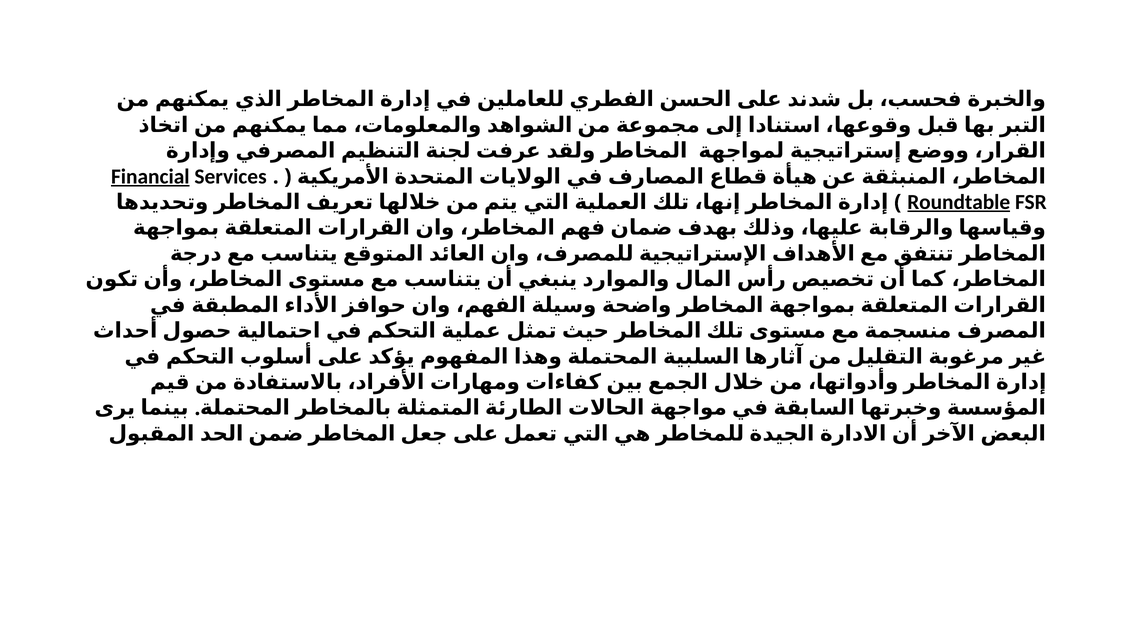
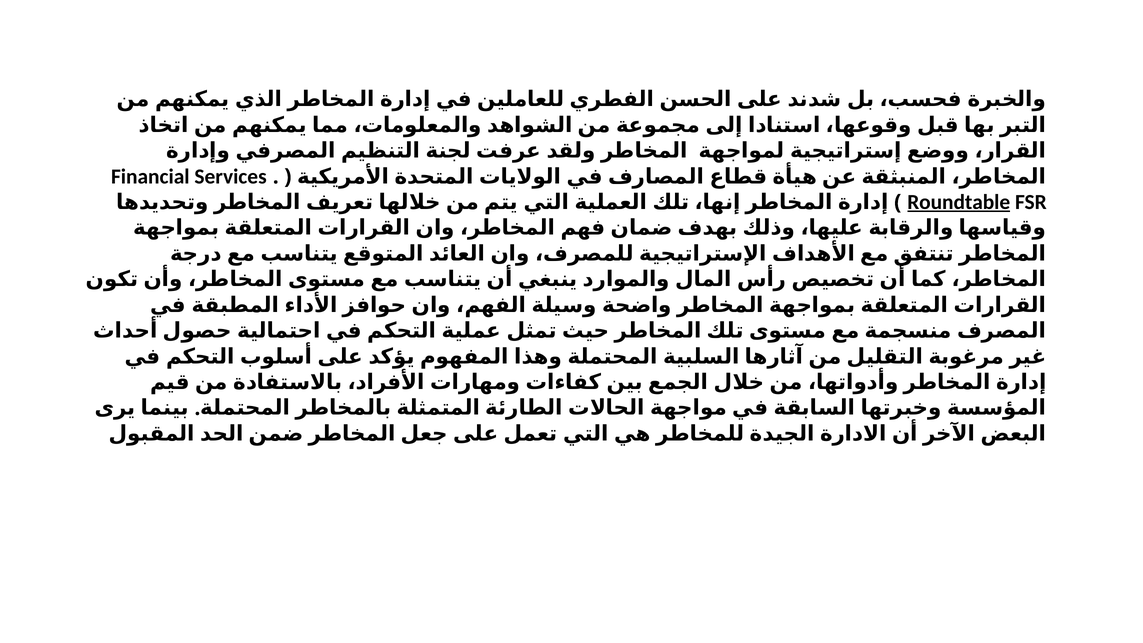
Financial underline: present -> none
